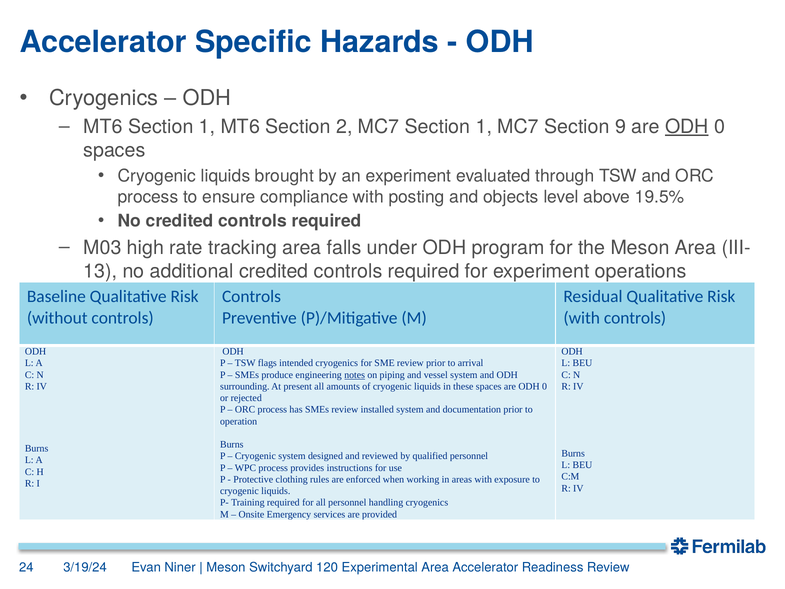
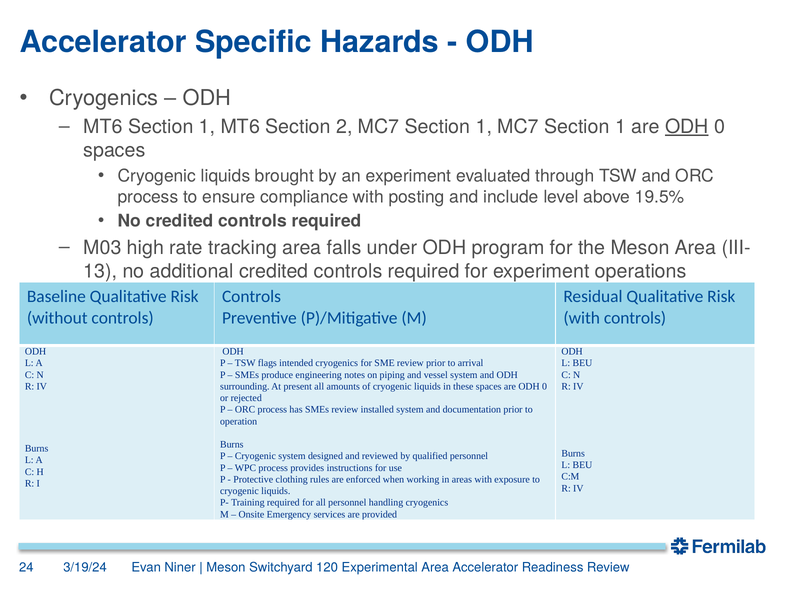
1 MC7 Section 9: 9 -> 1
objects: objects -> include
notes underline: present -> none
